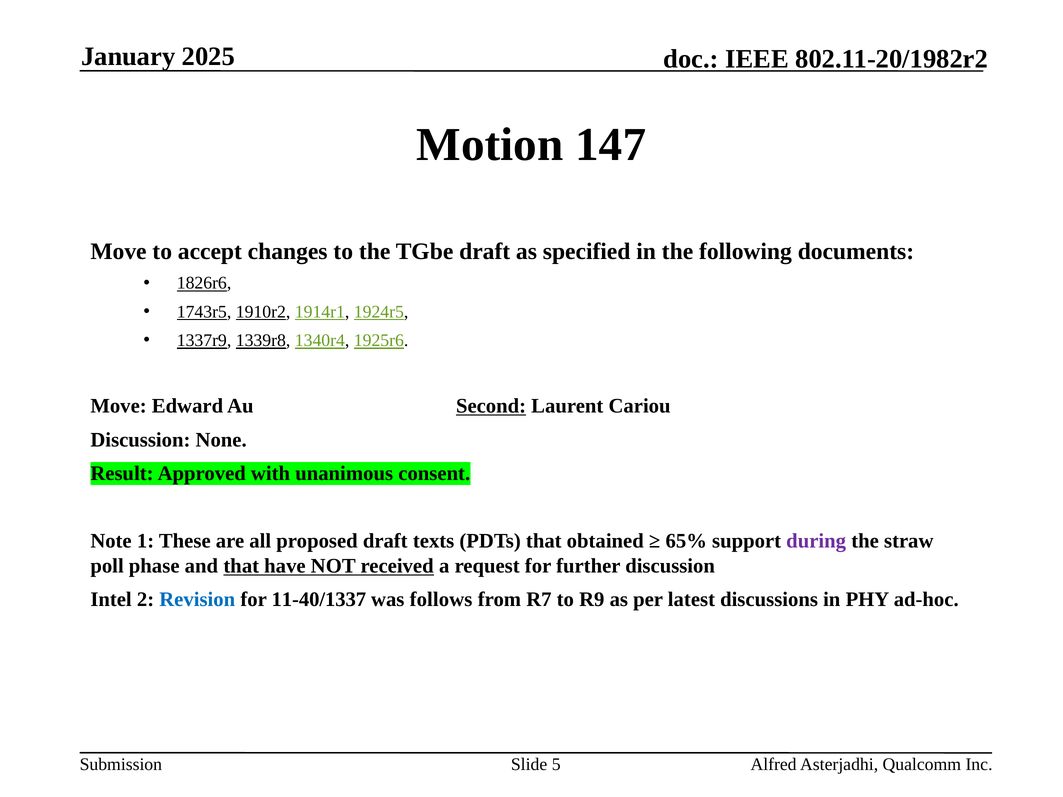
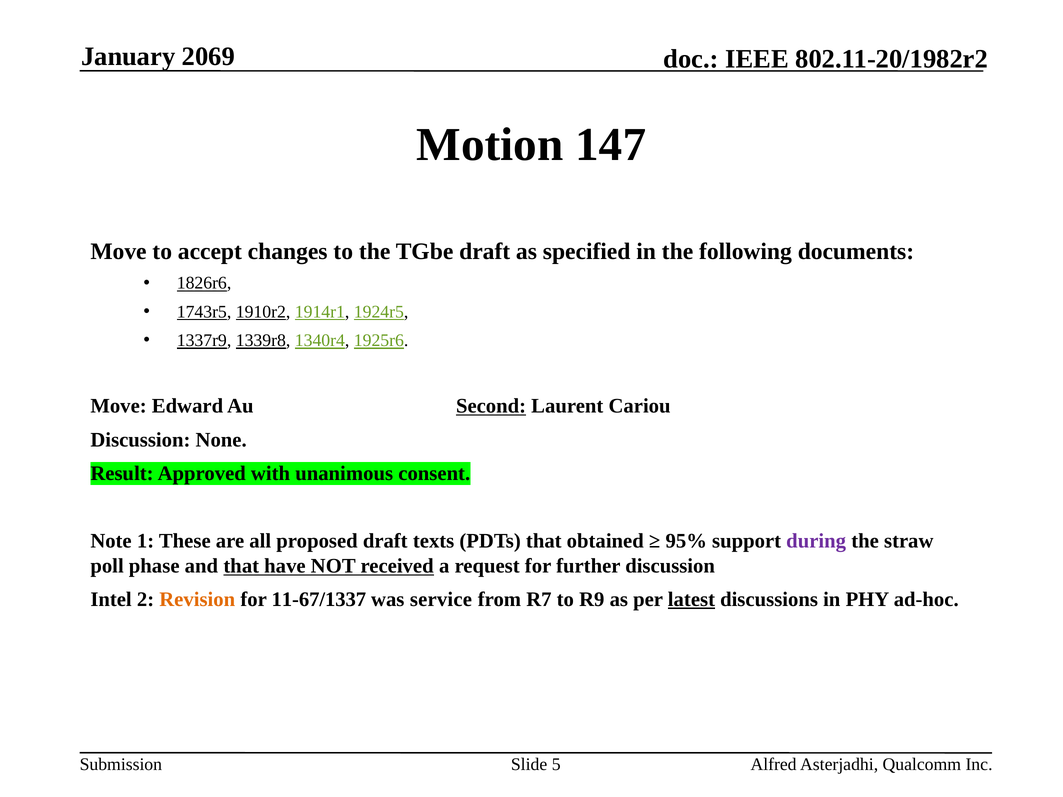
2025: 2025 -> 2069
65%: 65% -> 95%
Revision colour: blue -> orange
11-40/1337: 11-40/1337 -> 11-67/1337
follows: follows -> service
latest underline: none -> present
